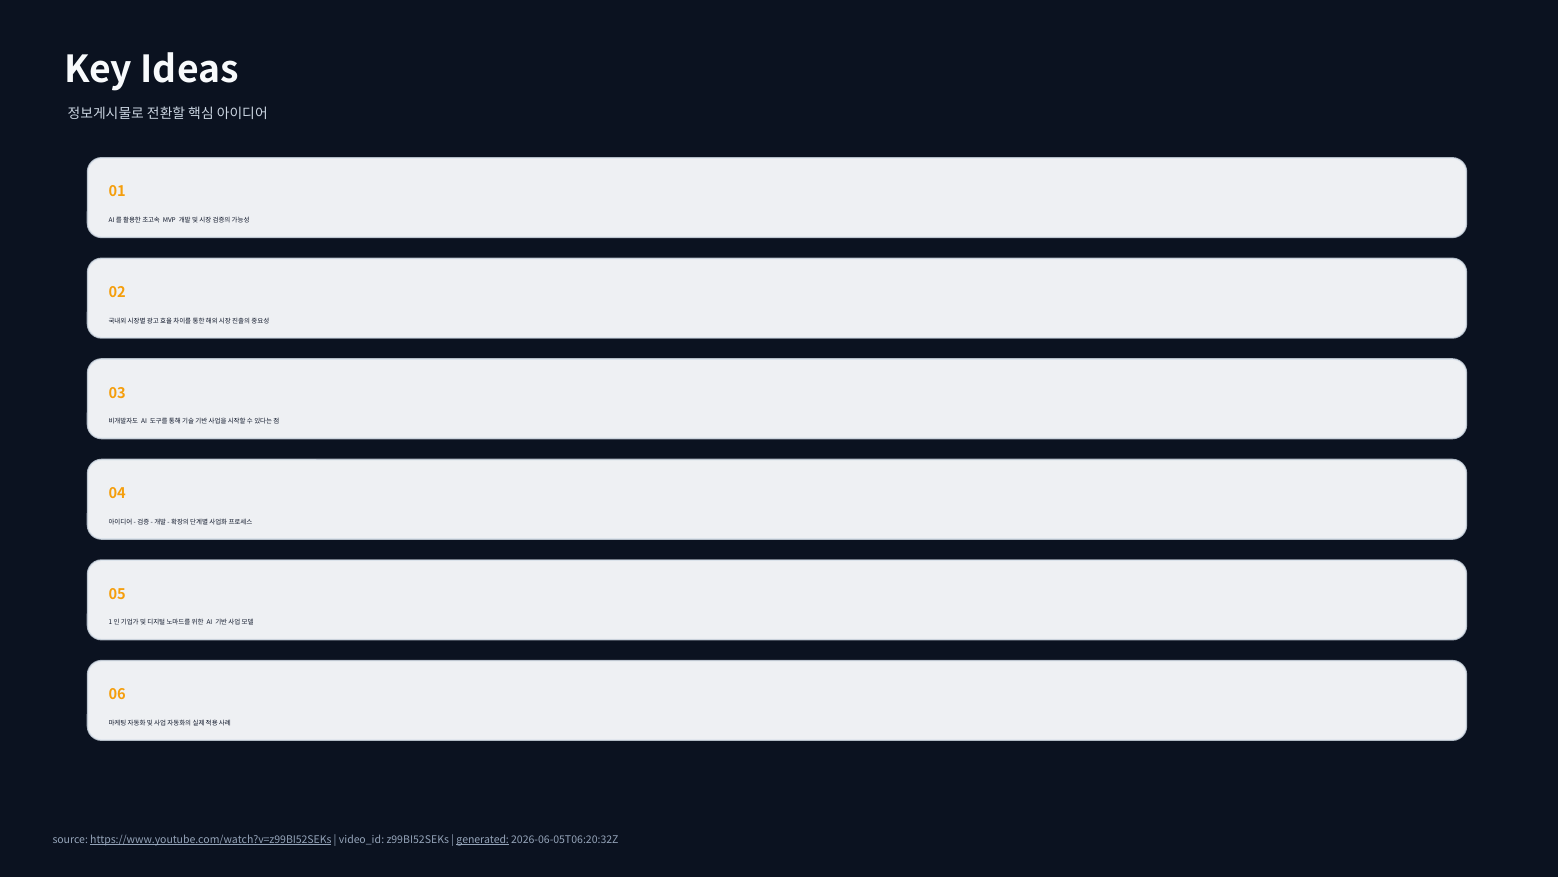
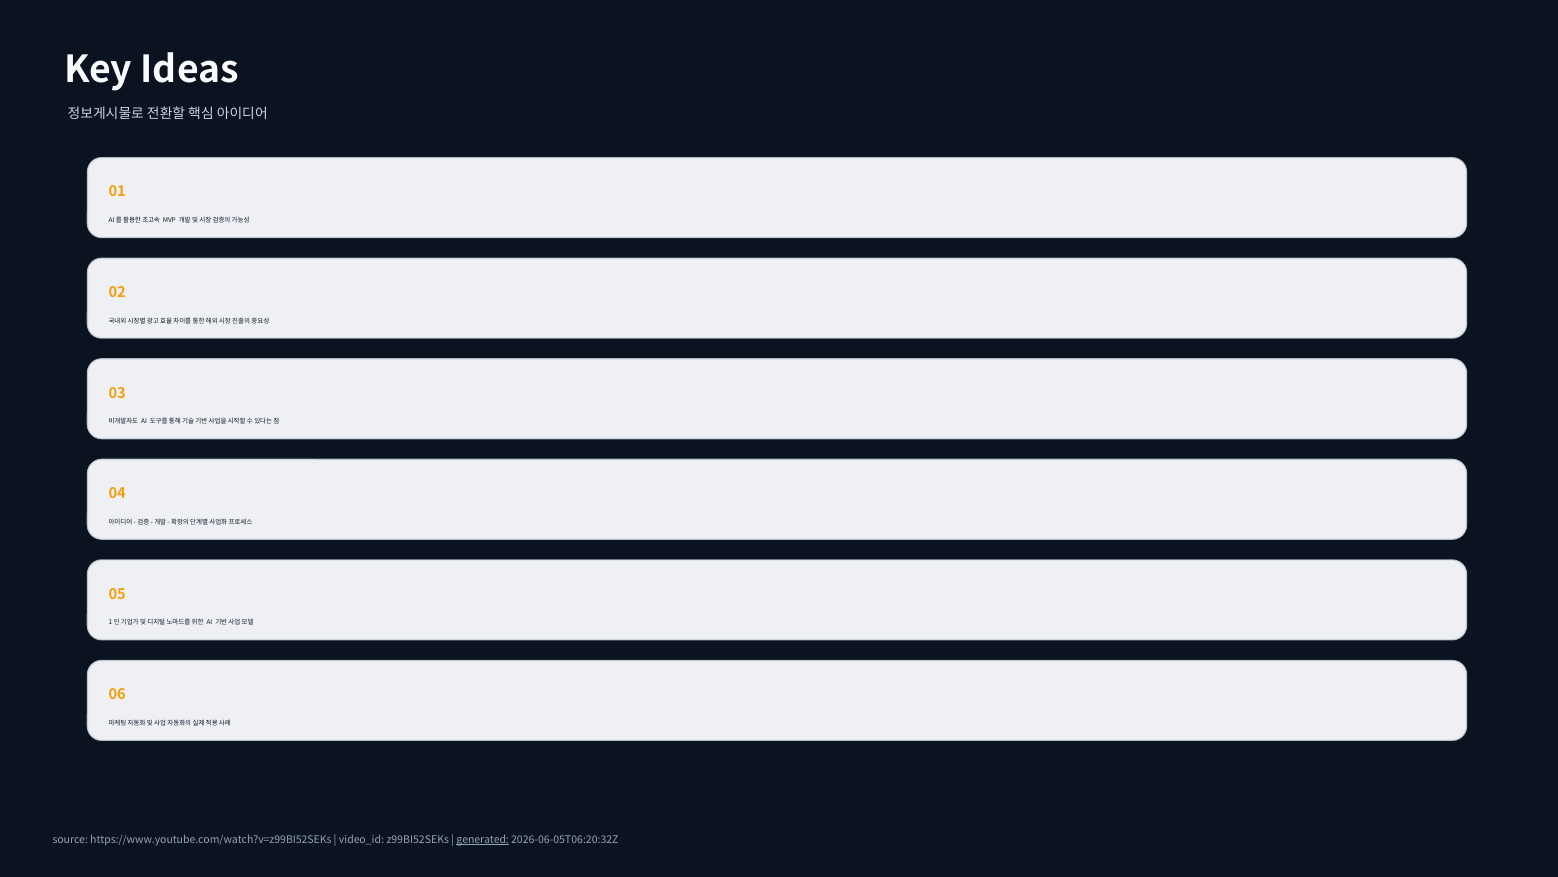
https://www.youtube.com/watch?v=z99BI52SEKs underline: present -> none
